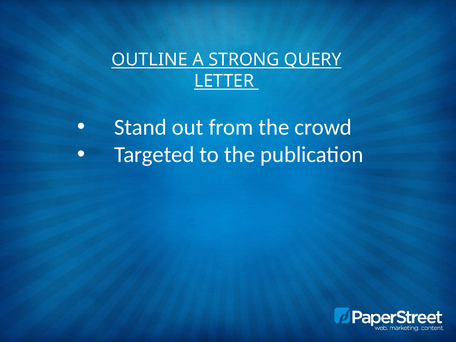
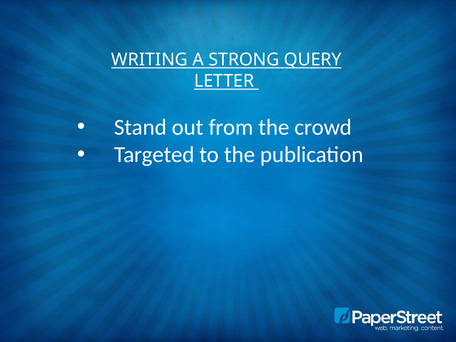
OUTLINE: OUTLINE -> WRITING
